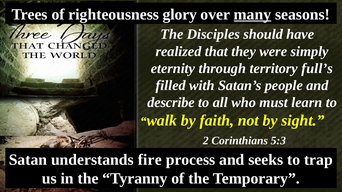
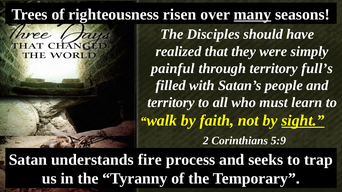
glory: glory -> risen
eternity: eternity -> painful
describe at (171, 103): describe -> territory
sight underline: none -> present
5:3: 5:3 -> 5:9
